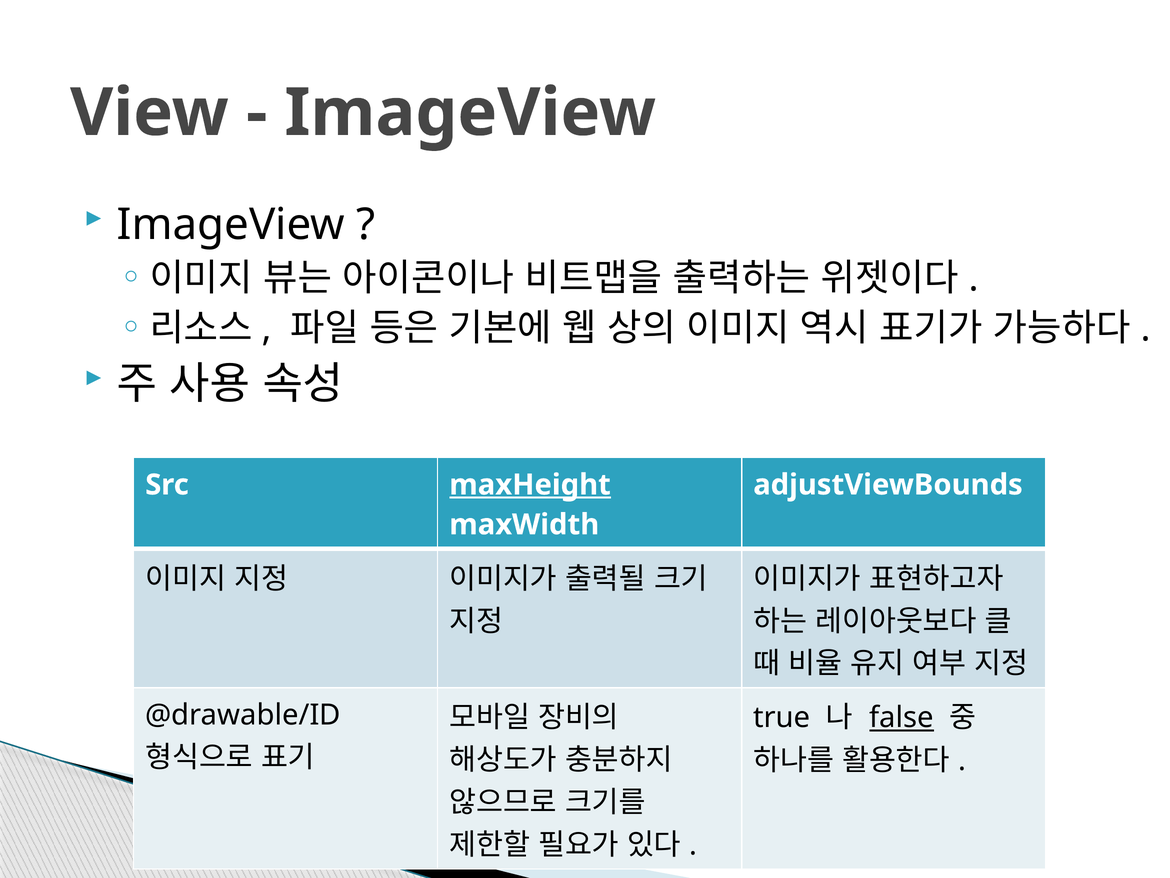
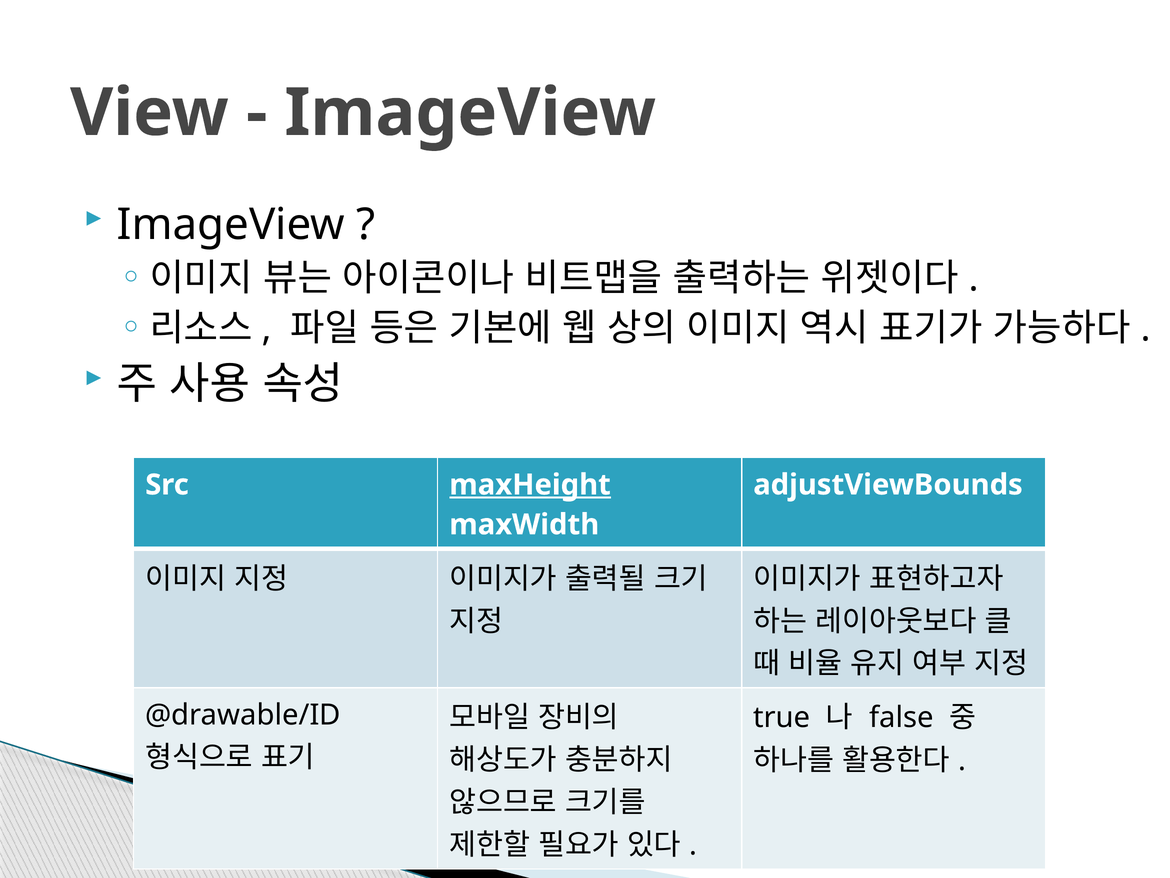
false underline: present -> none
